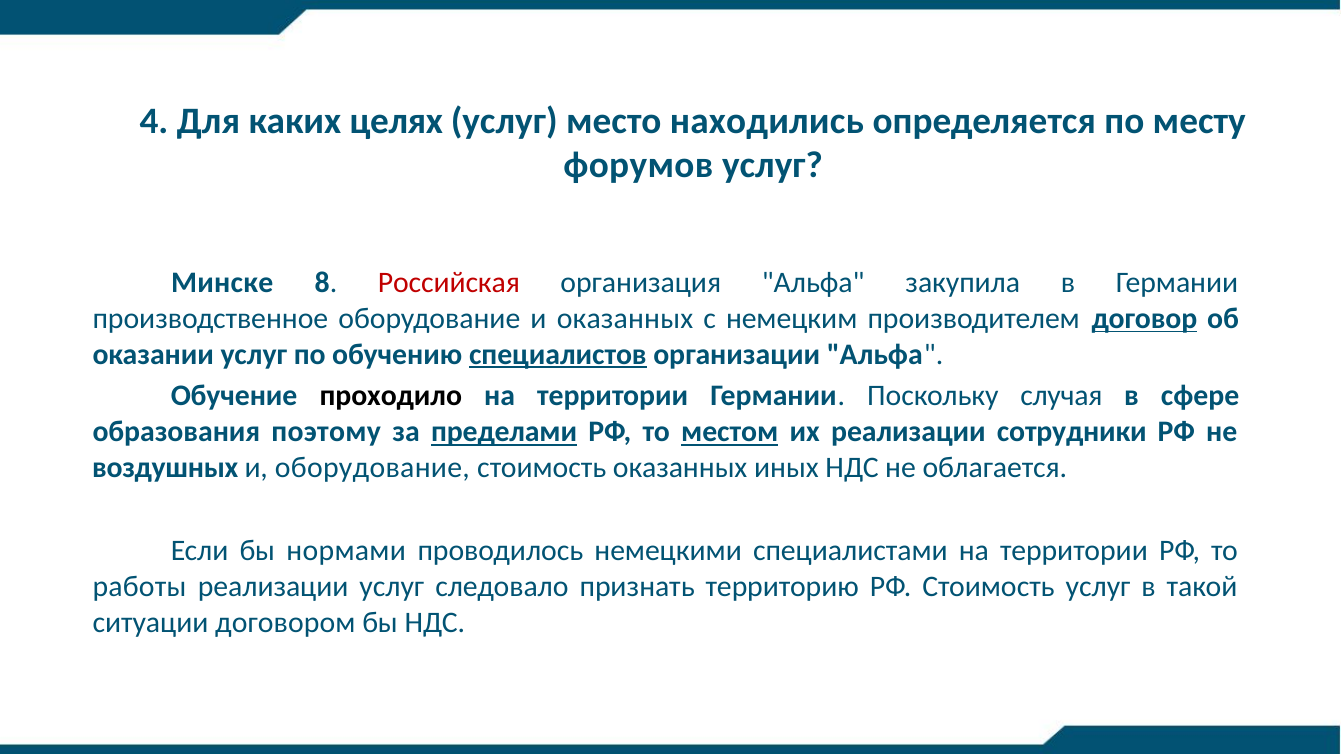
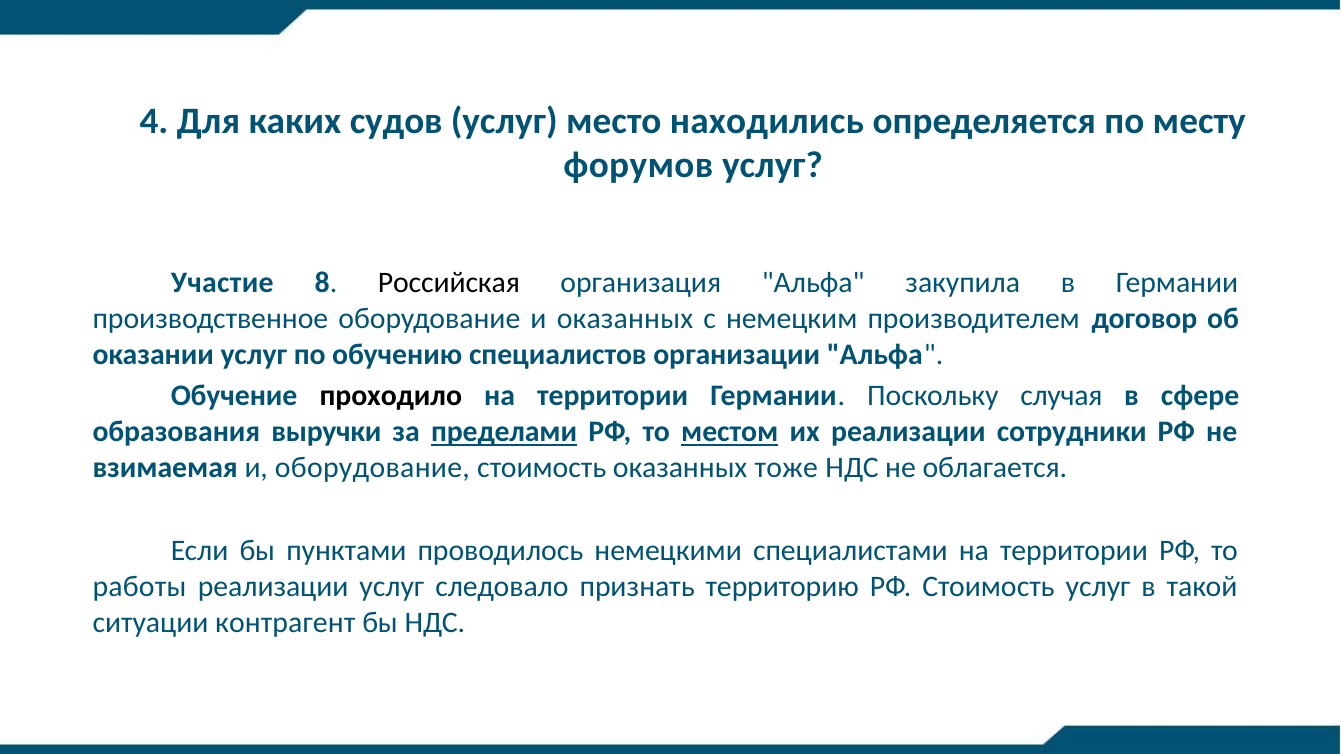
целях: целях -> судов
Минске: Минске -> Участие
Российская colour: red -> black
договор underline: present -> none
специалистов underline: present -> none
поэтому: поэтому -> выручки
воздушных: воздушных -> взимаемая
иных: иных -> тоже
нормами: нормами -> пунктами
договором: договором -> контрагент
